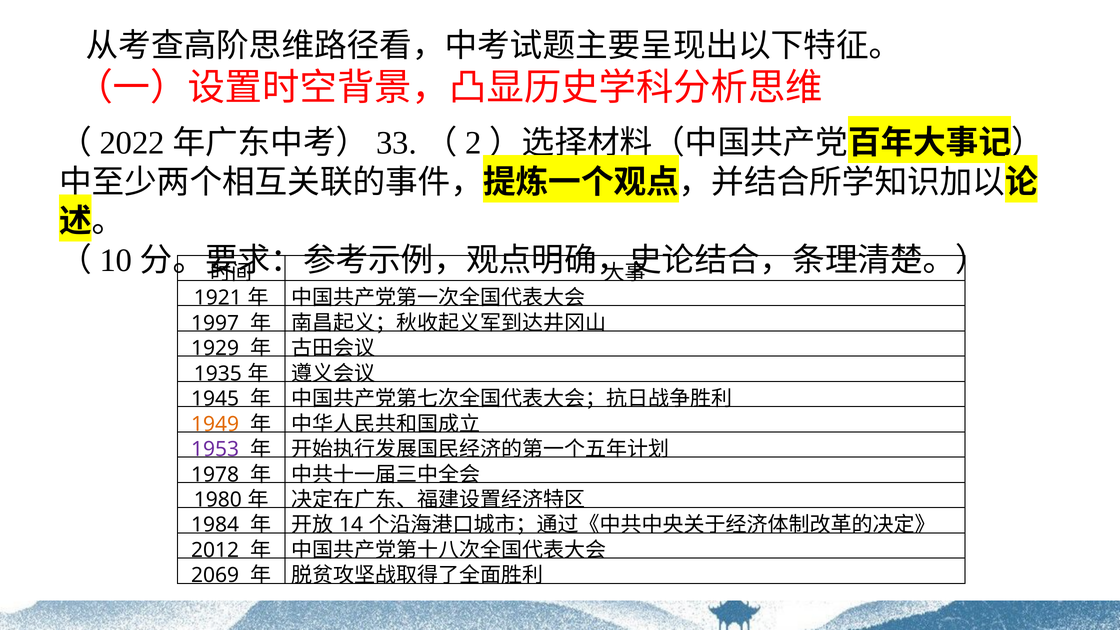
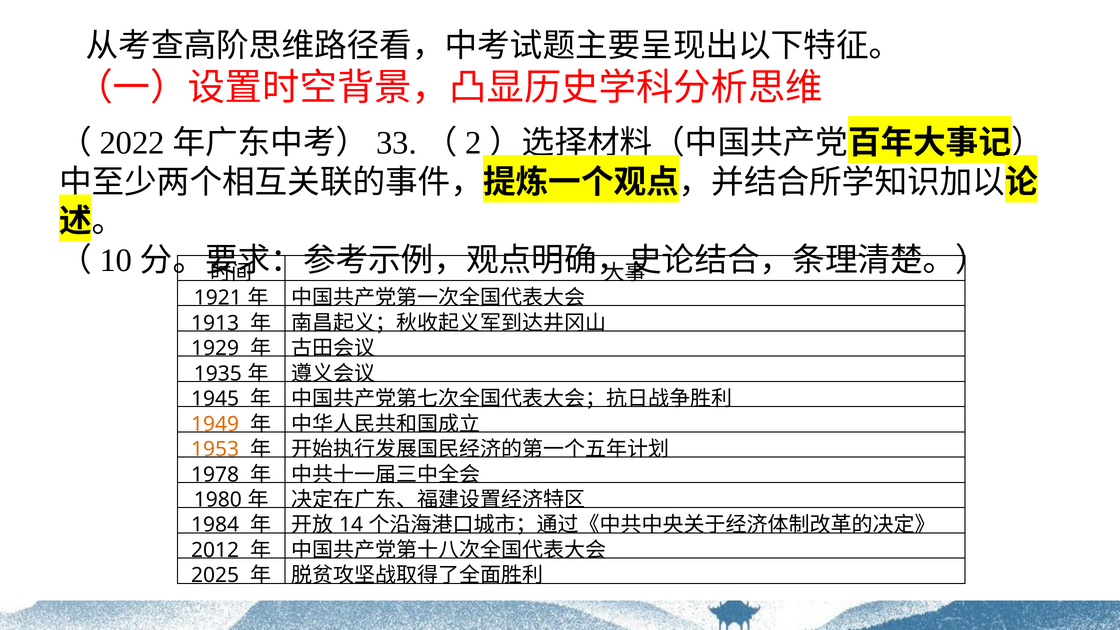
1997: 1997 -> 1913
1953 colour: purple -> orange
2069: 2069 -> 2025
